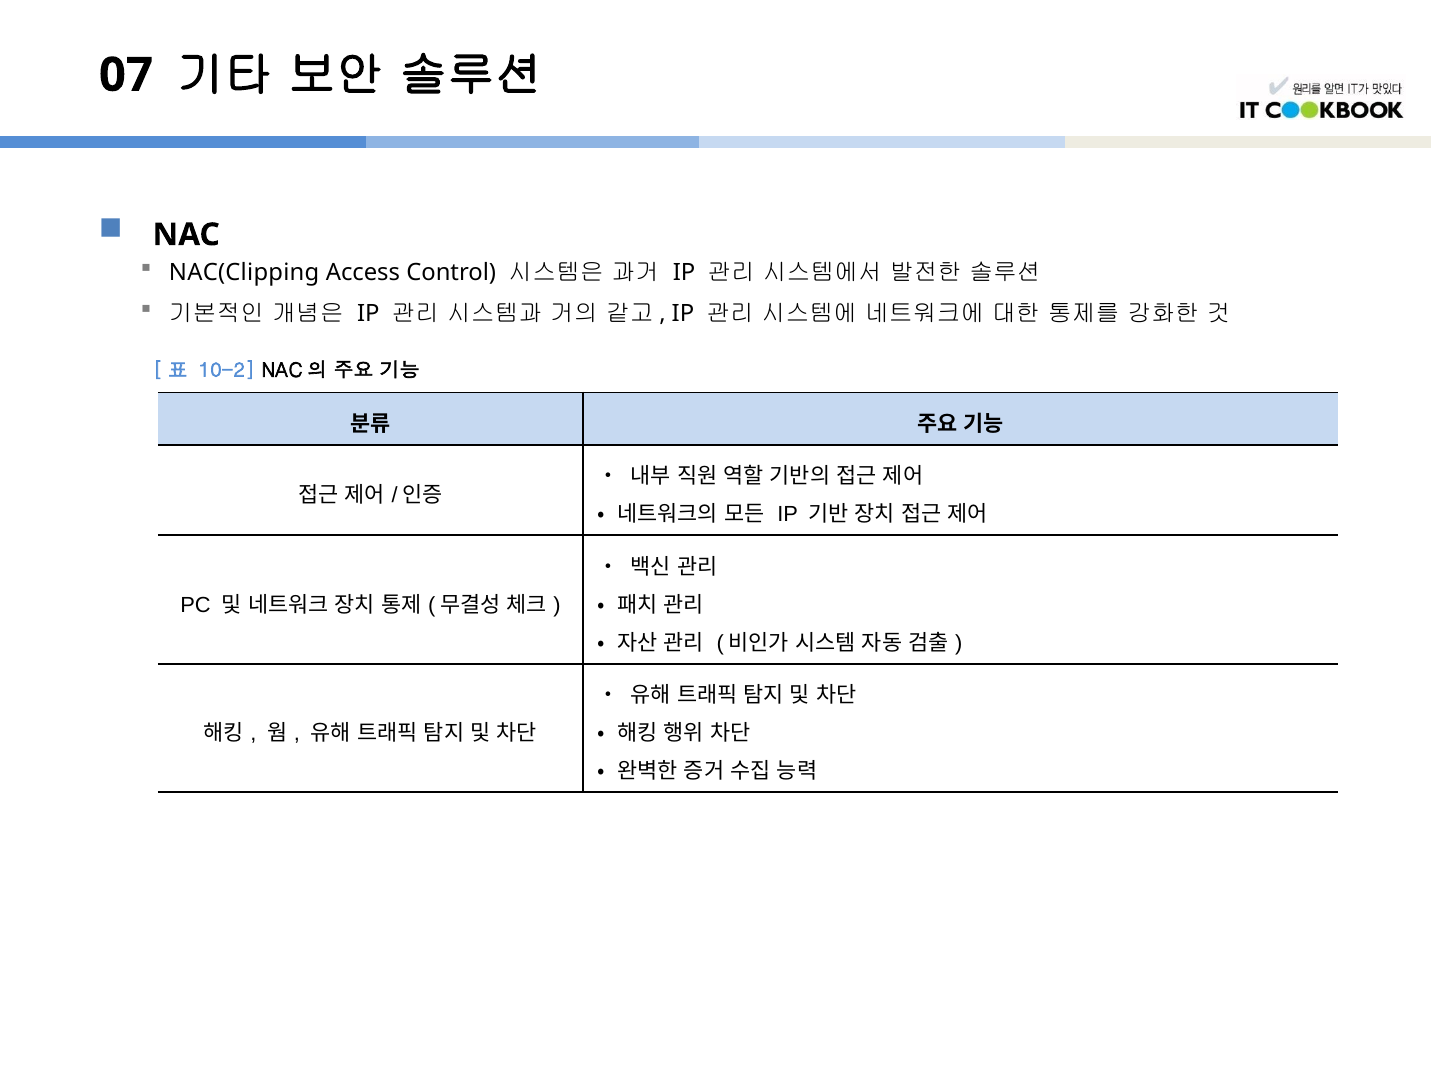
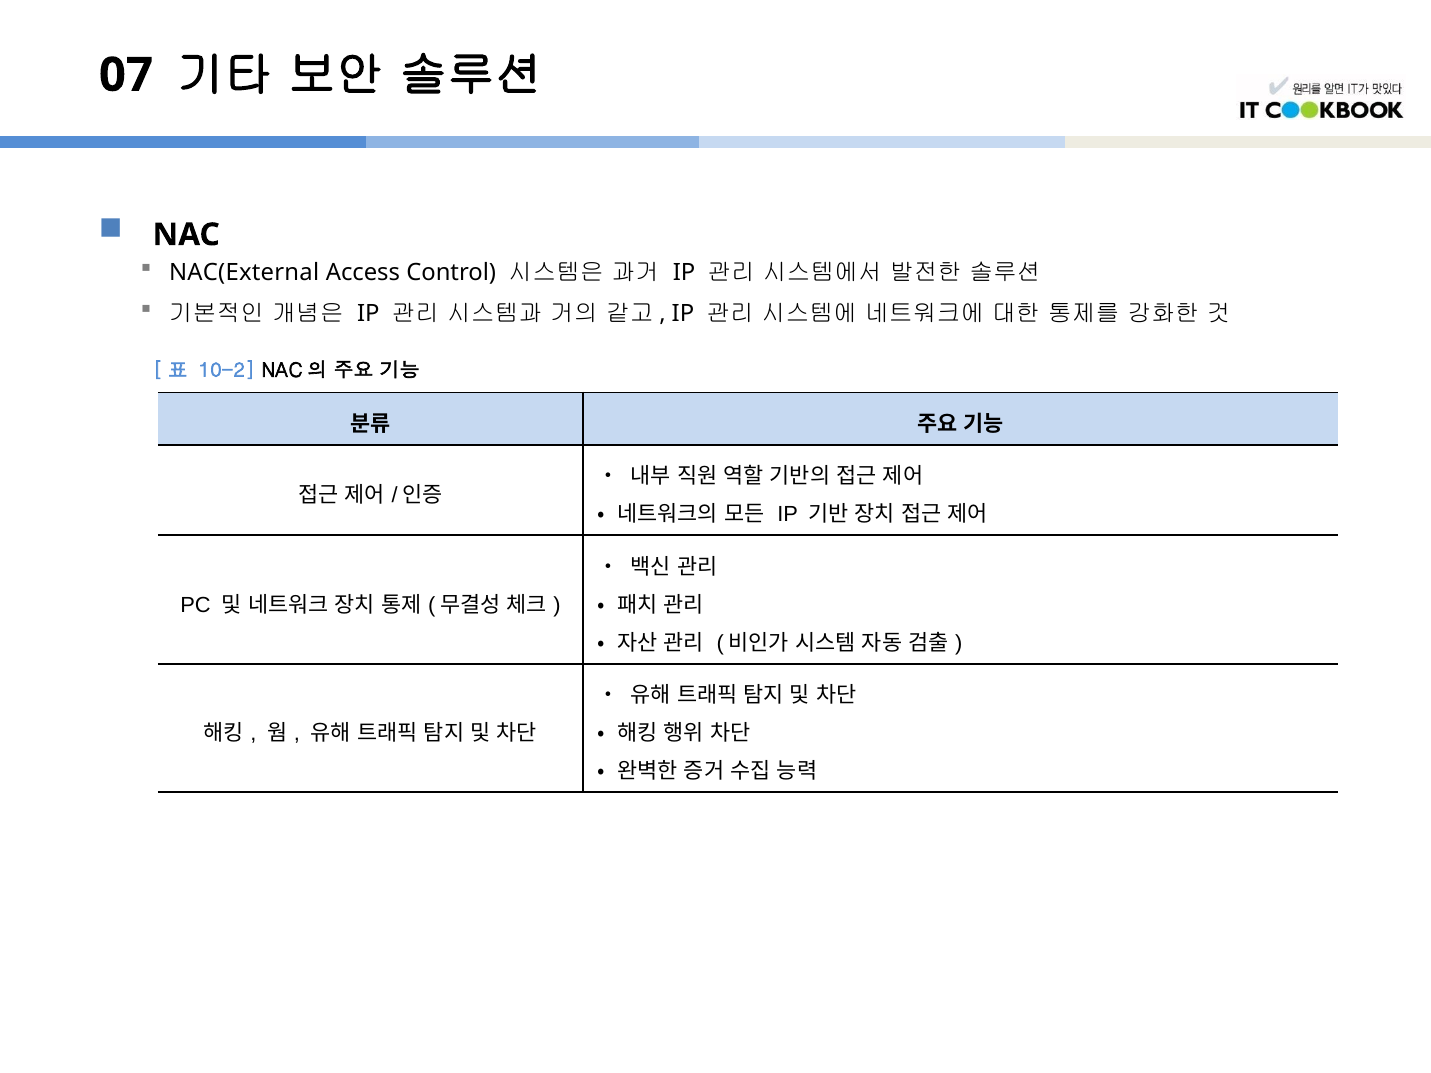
NAC(Clipping: NAC(Clipping -> NAC(External
